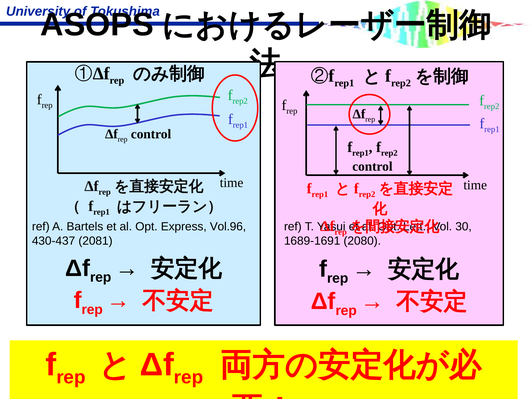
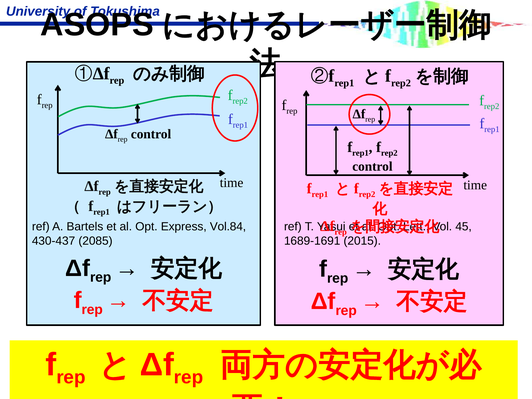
Vol.96: Vol.96 -> Vol.84
30: 30 -> 45
2081: 2081 -> 2085
2080: 2080 -> 2015
